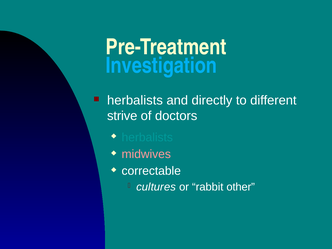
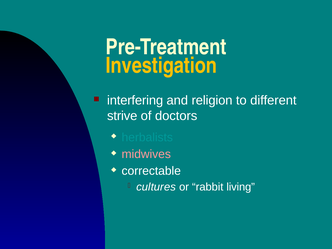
Investigation colour: light blue -> yellow
herbalists at (135, 100): herbalists -> interfering
directly: directly -> religion
other: other -> living
